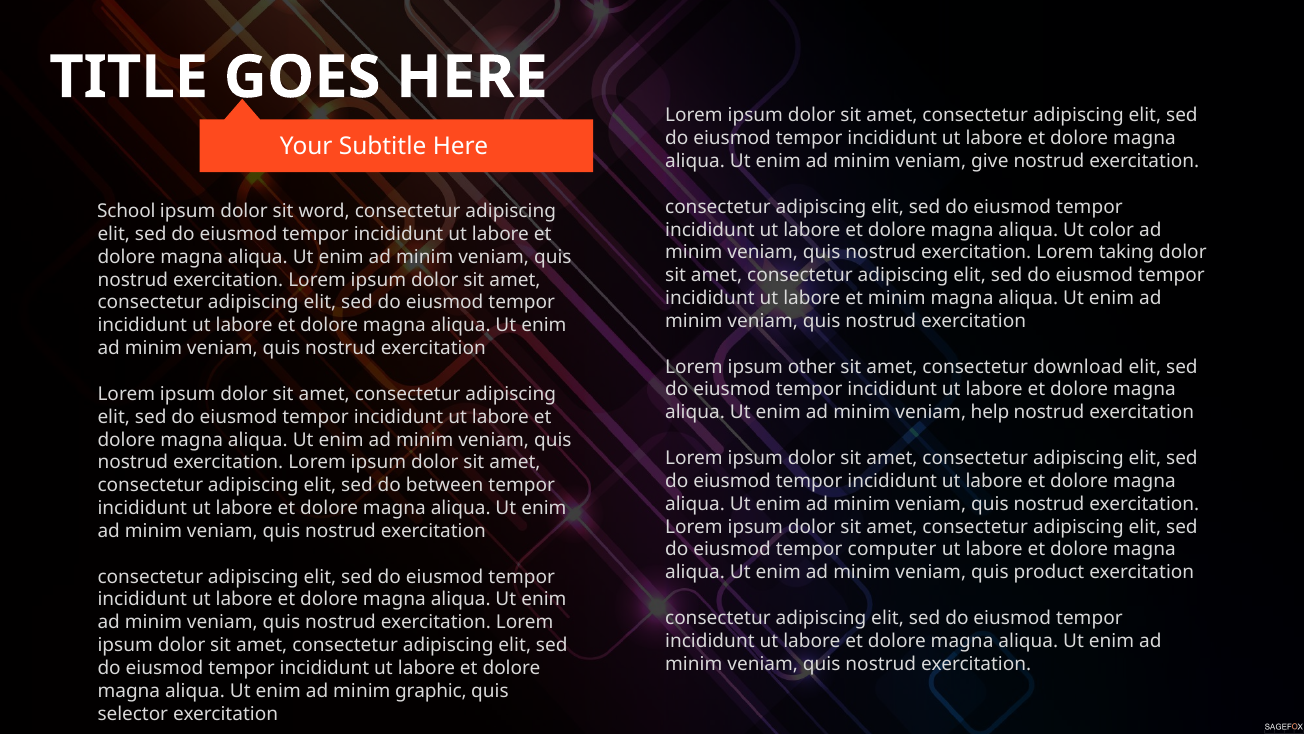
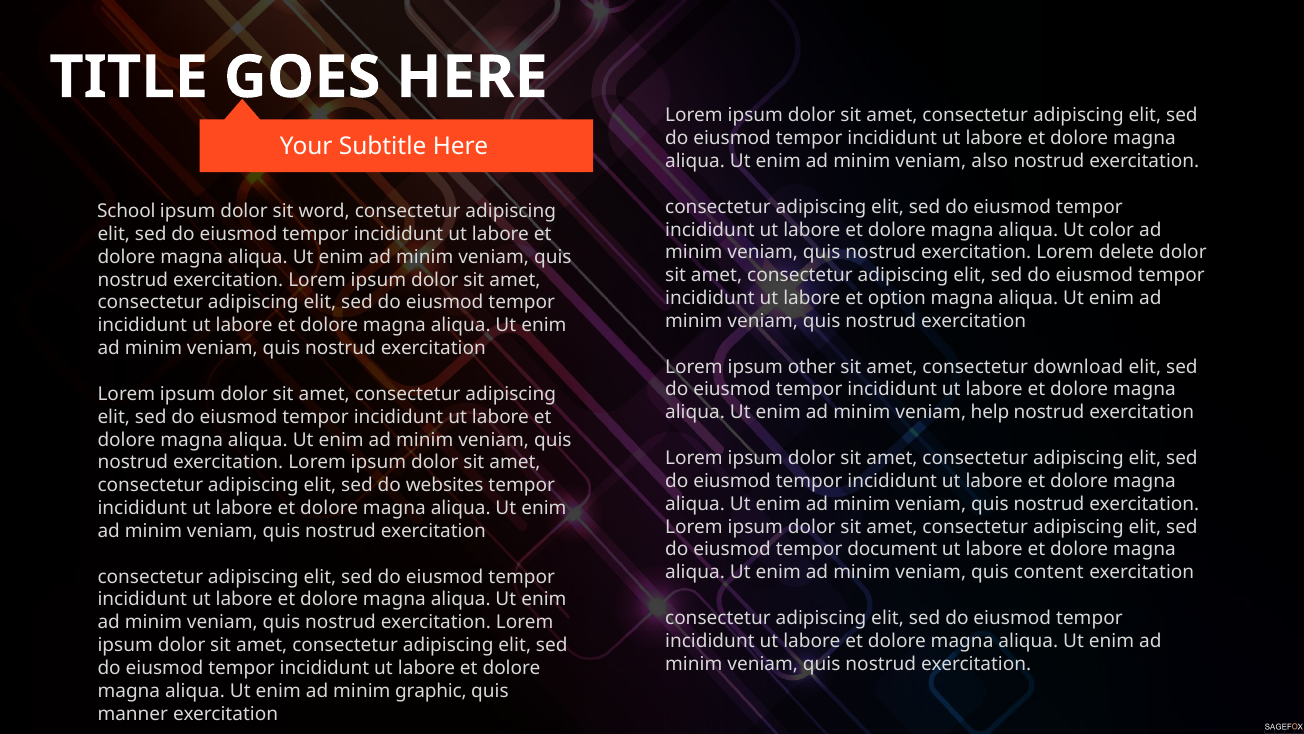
give: give -> also
taking: taking -> delete
et minim: minim -> option
between: between -> websites
computer: computer -> document
product: product -> content
selector: selector -> manner
